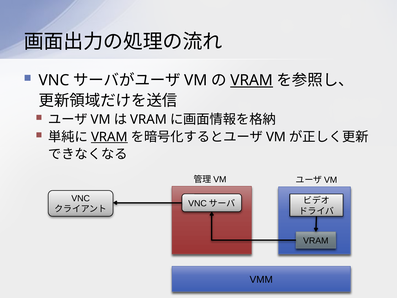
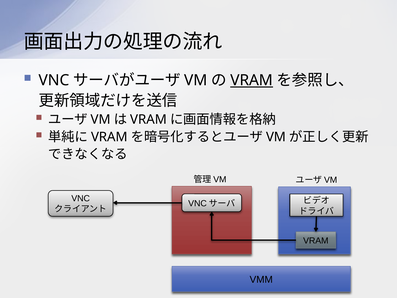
VRAM at (109, 137) underline: present -> none
